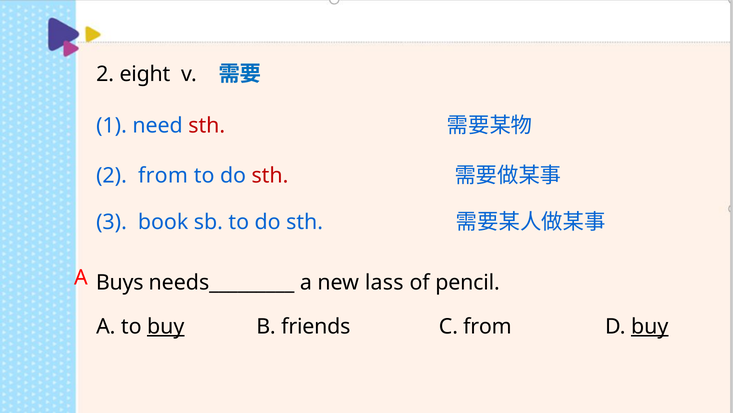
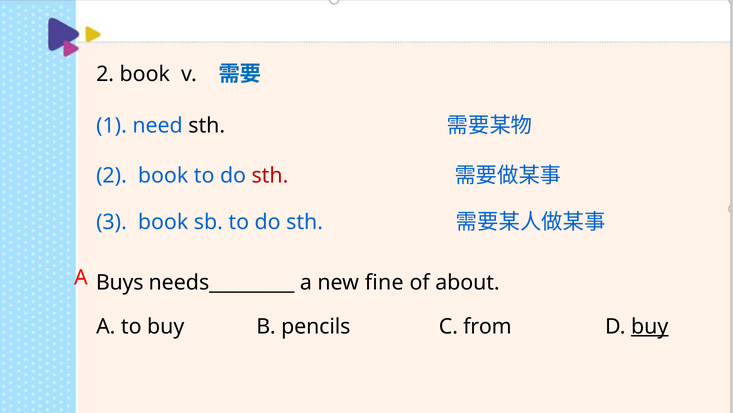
eight at (145, 74): eight -> book
sth at (207, 125) colour: red -> black
from at (163, 175): from -> book
lass: lass -> fine
pencil: pencil -> about
buy at (166, 326) underline: present -> none
friends: friends -> pencils
